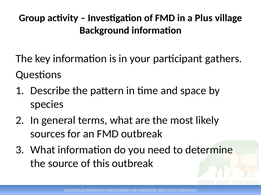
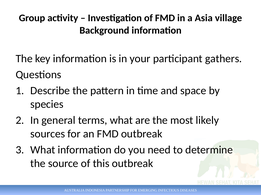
Plus: Plus -> Asia
